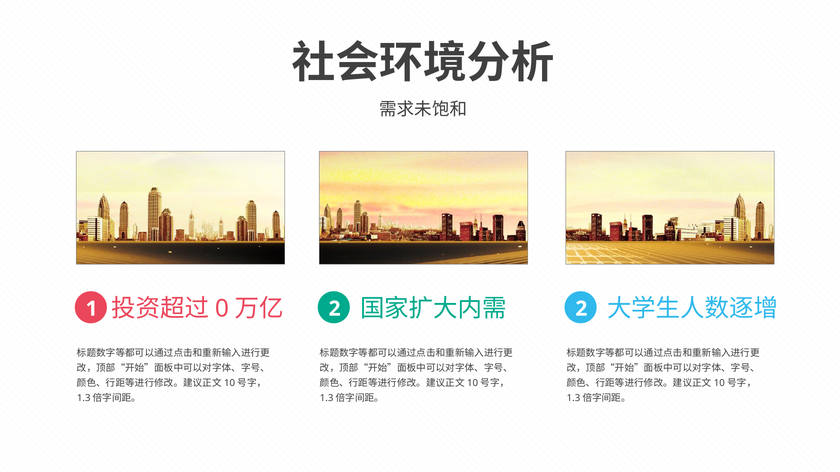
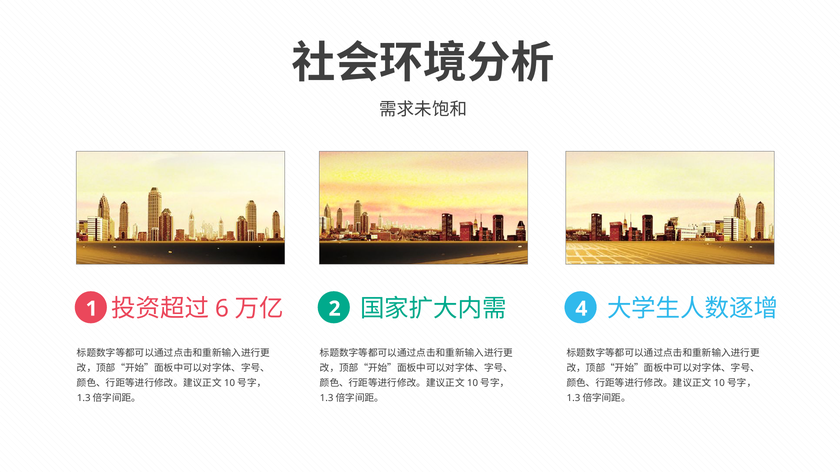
0: 0 -> 6
2 at (581, 309): 2 -> 4
